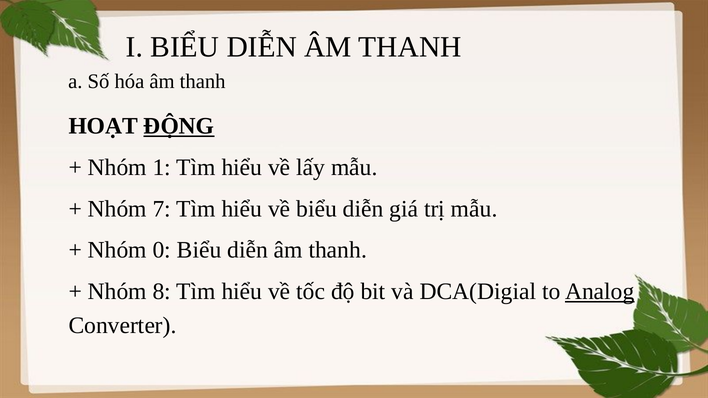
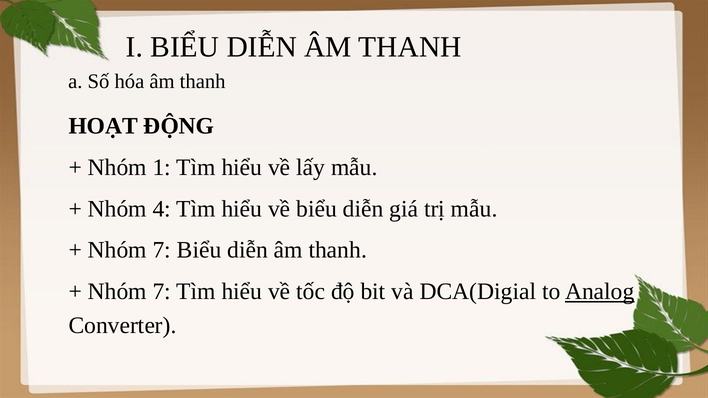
ĐỘNG underline: present -> none
7: 7 -> 4
0 at (162, 250): 0 -> 7
8 at (162, 292): 8 -> 7
